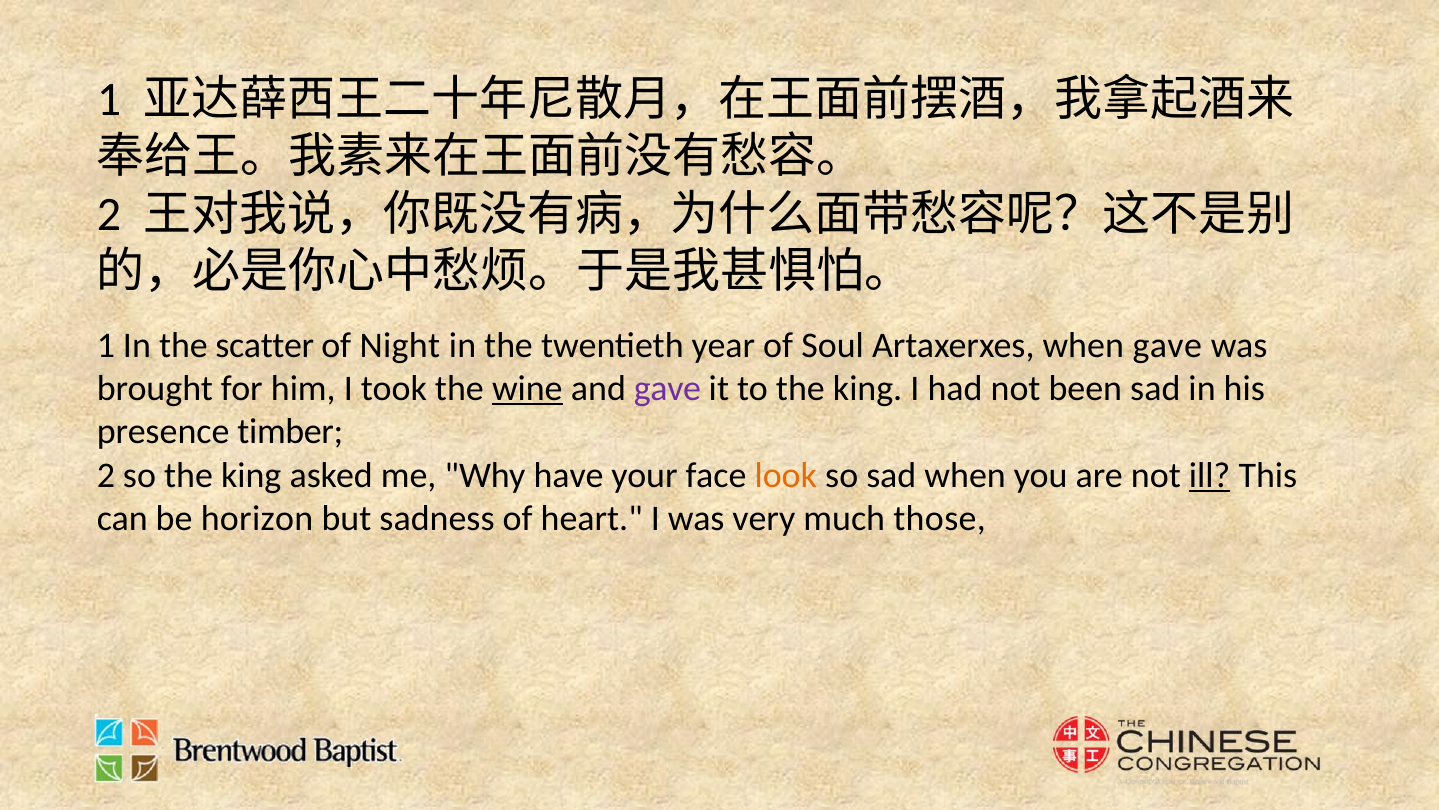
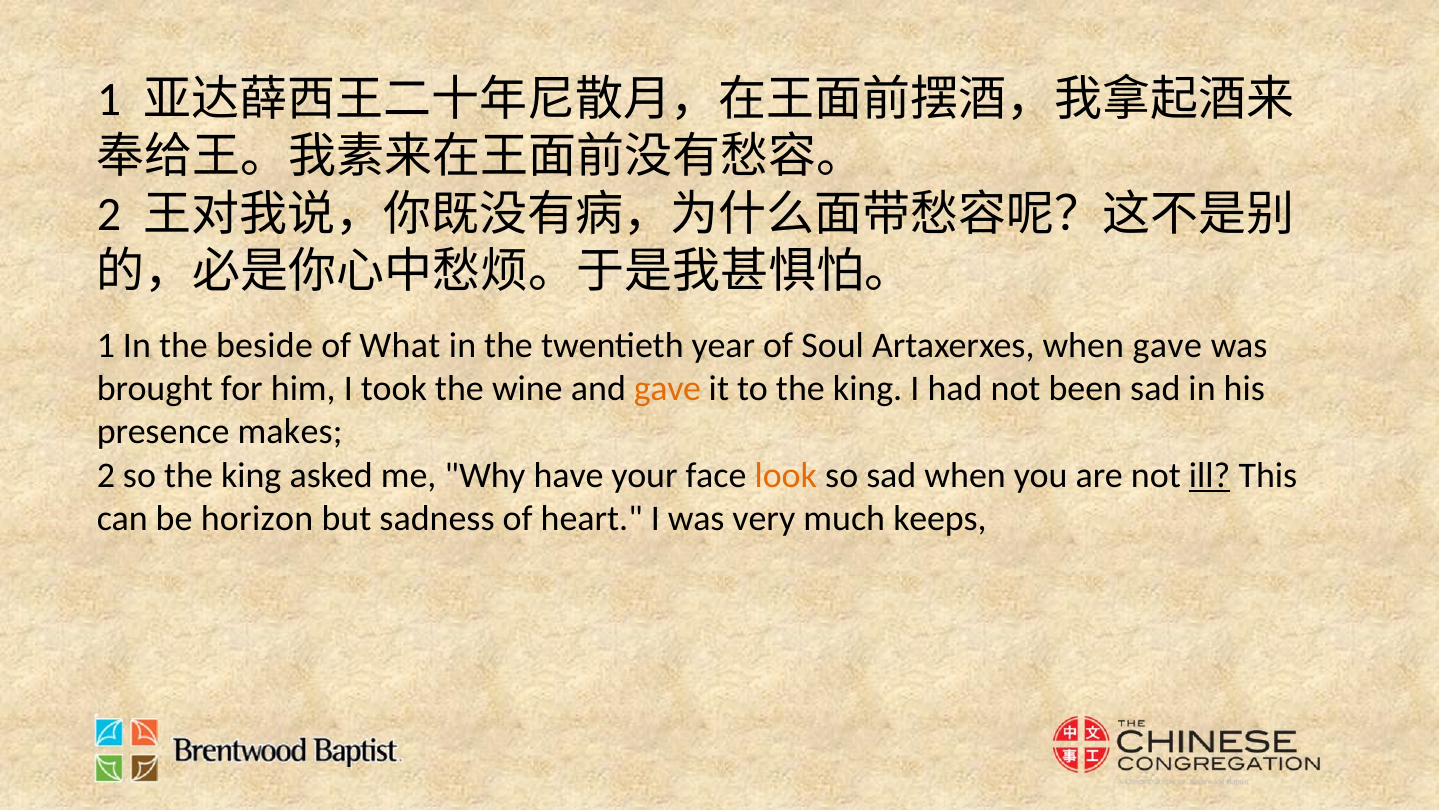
scatter: scatter -> beside
Night: Night -> What
wine underline: present -> none
gave at (667, 389) colour: purple -> orange
timber: timber -> makes
those: those -> keeps
